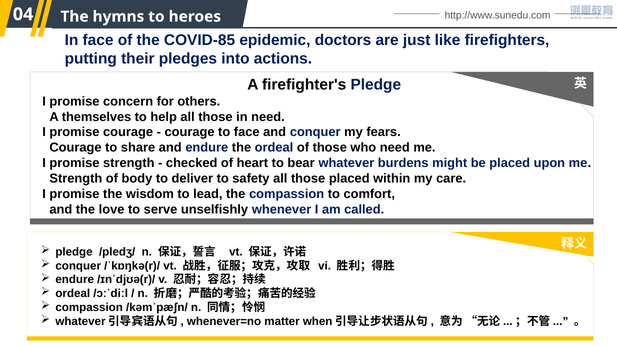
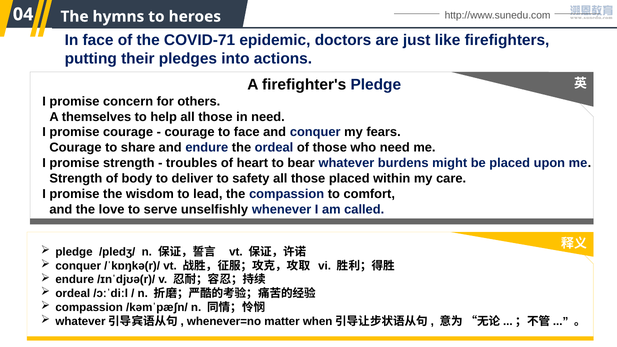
COVID-85: COVID-85 -> COVID-71
checked: checked -> troubles
